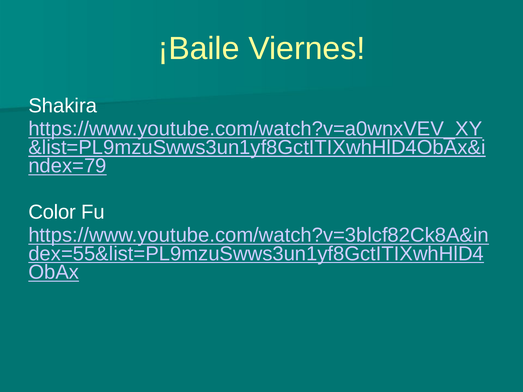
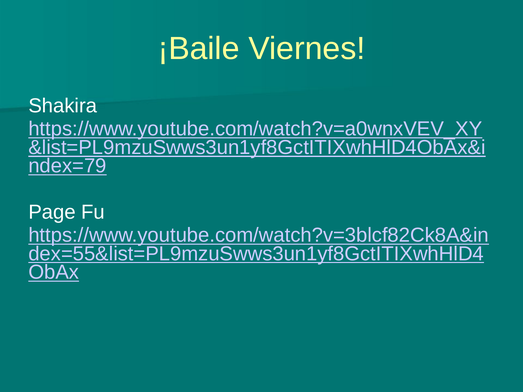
Color: Color -> Page
